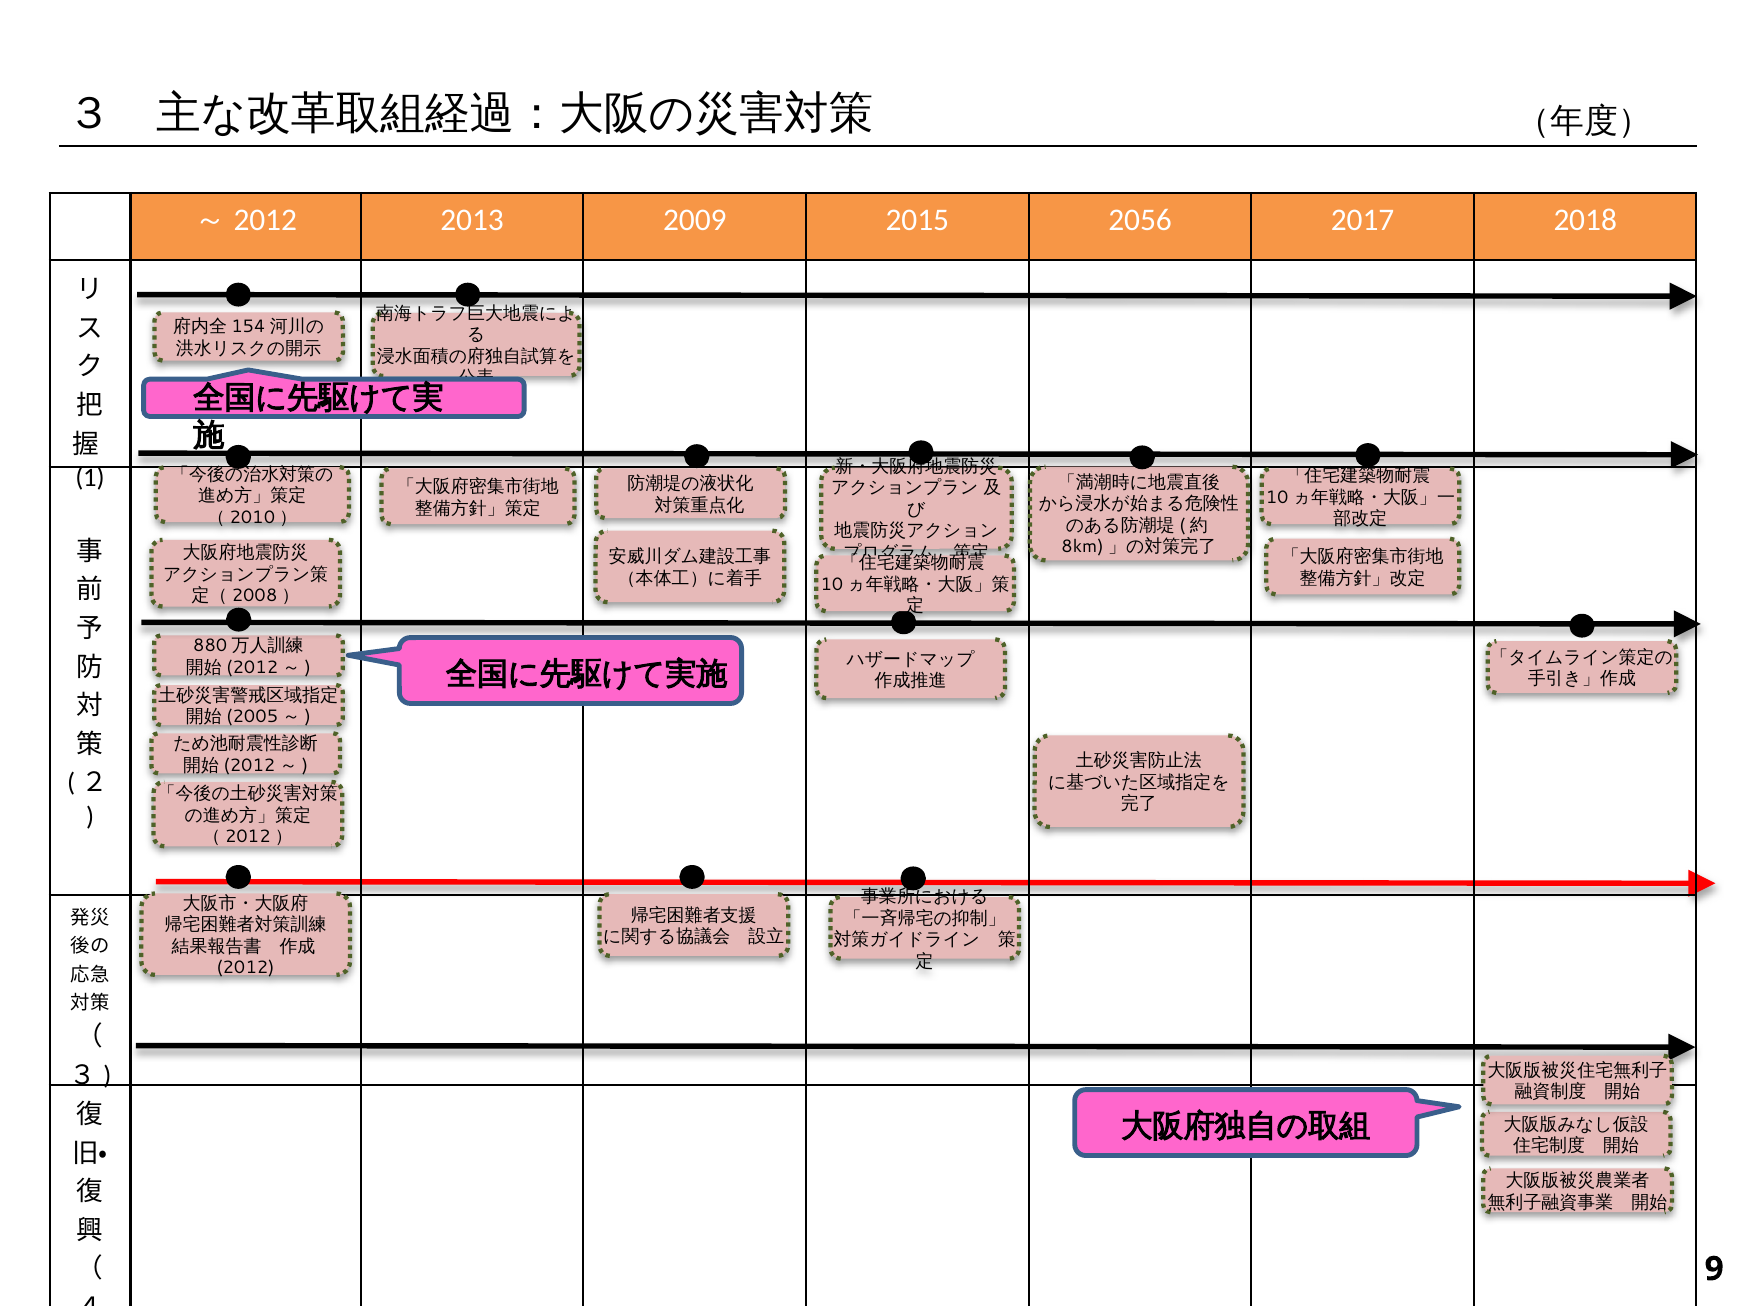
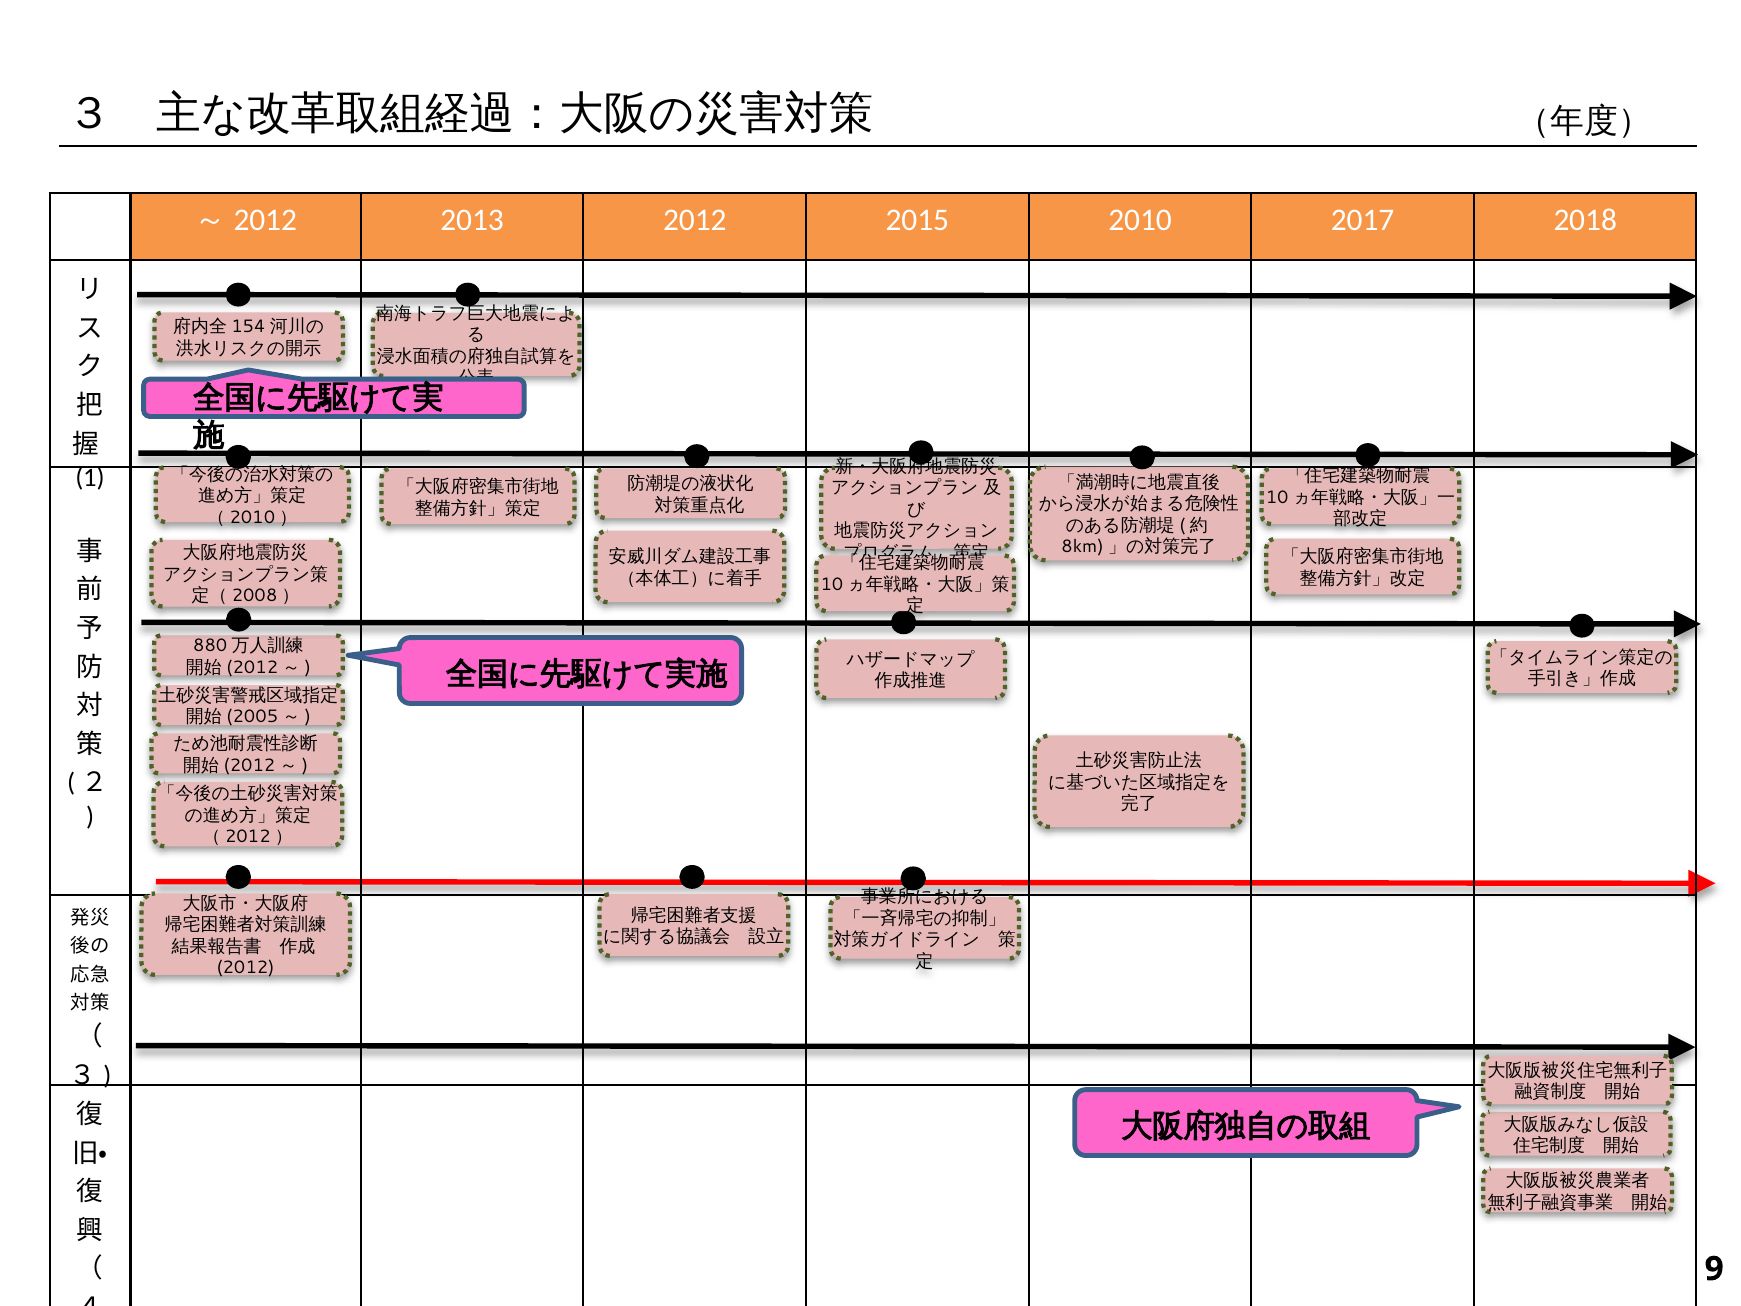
2013 2009: 2009 -> 2012
2056: 2056 -> 2010
